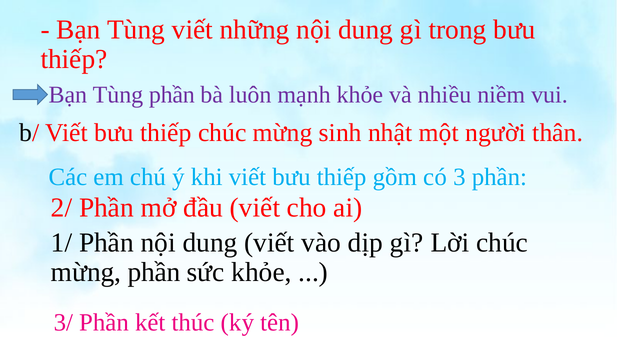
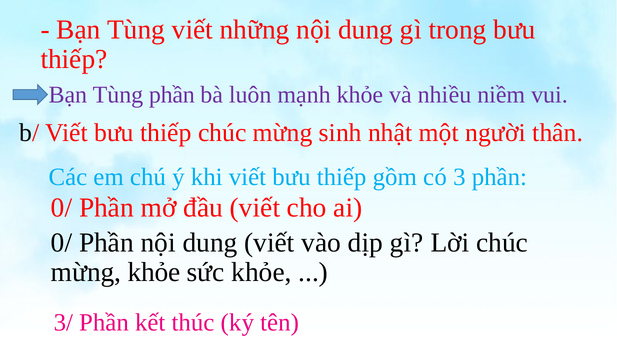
2/ at (61, 208): 2/ -> 0/
1/ at (61, 243): 1/ -> 0/
mừng phần: phần -> khỏe
